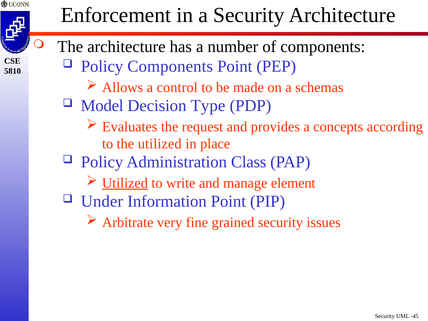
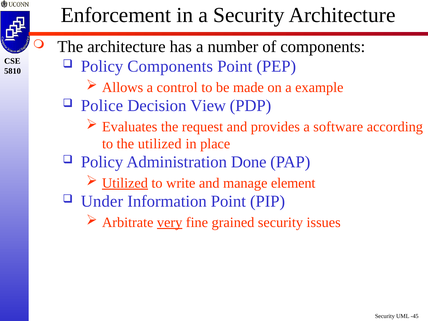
schemas: schemas -> example
Model: Model -> Police
Type: Type -> View
concepts: concepts -> software
Class: Class -> Done
very underline: none -> present
